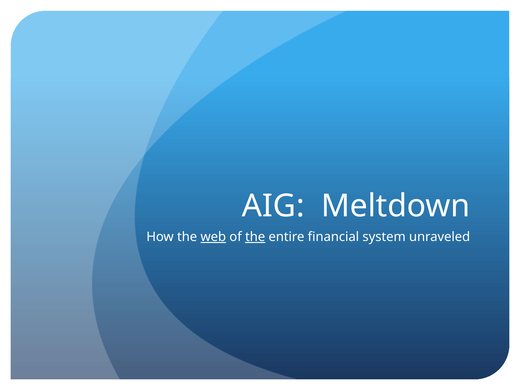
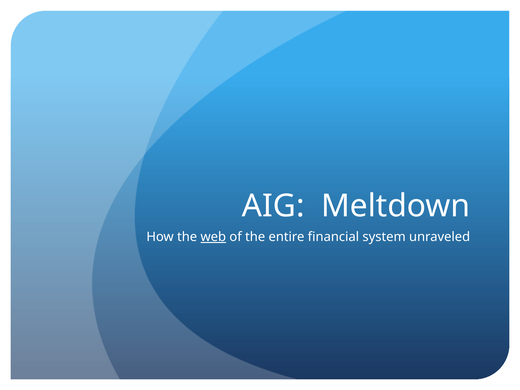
the at (255, 237) underline: present -> none
